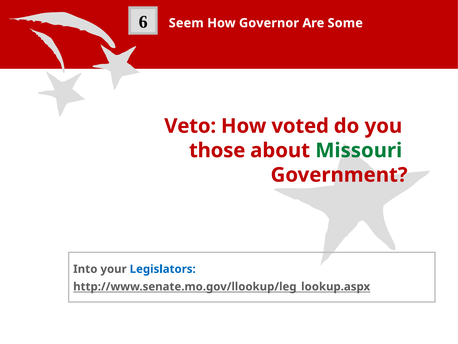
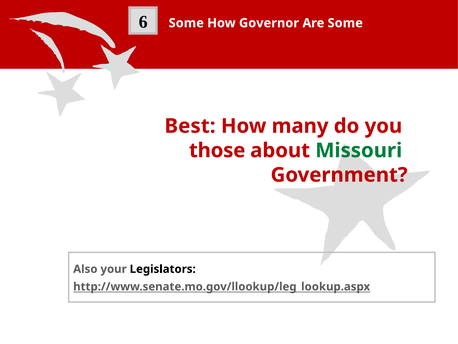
Seem at (186, 23): Seem -> Some
Veto: Veto -> Best
voted: voted -> many
Into: Into -> Also
Legislators colour: blue -> black
